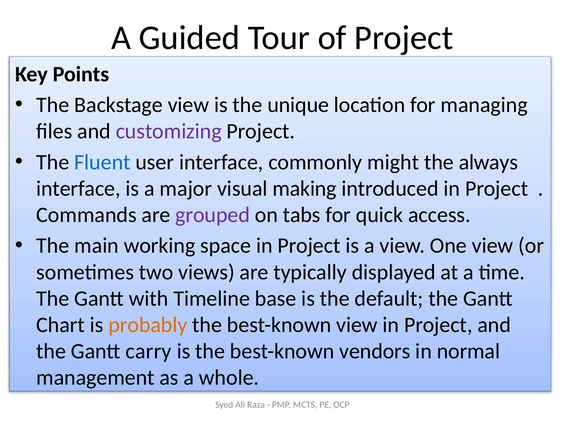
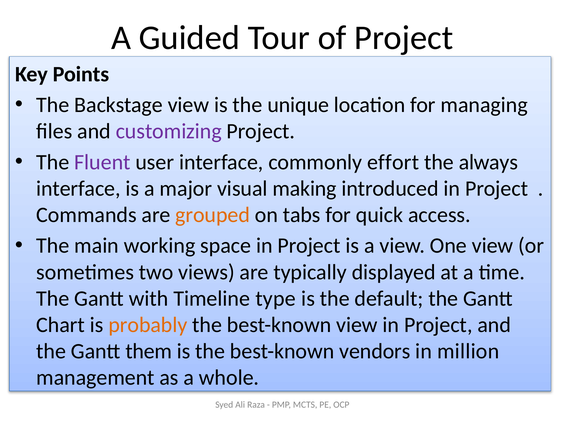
Fluent colour: blue -> purple
might: might -> effort
grouped colour: purple -> orange
base: base -> type
carry: carry -> them
normal: normal -> million
